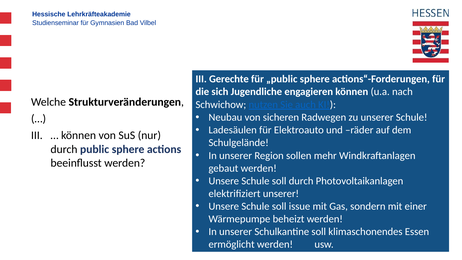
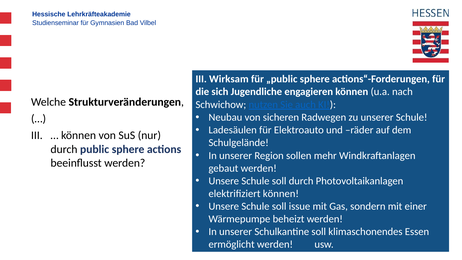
Gerechte: Gerechte -> Wirksam
elektrifiziert unserer: unserer -> können
